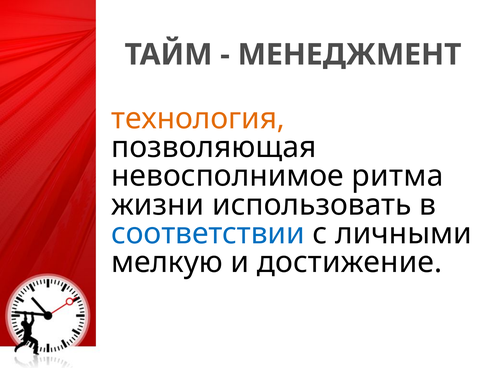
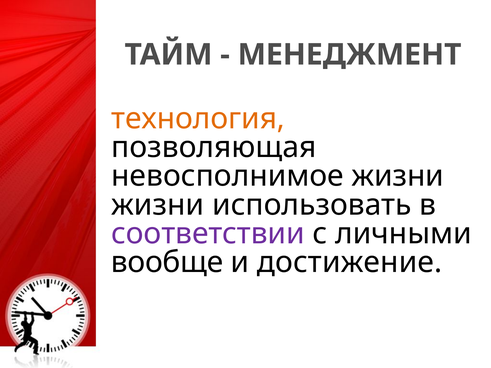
невосполнимое ритма: ритма -> жизни
соответствии colour: blue -> purple
мелкую: мелкую -> вообще
